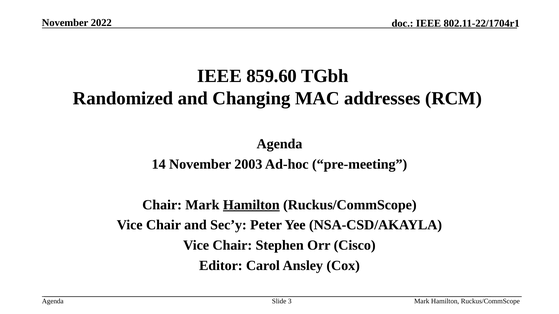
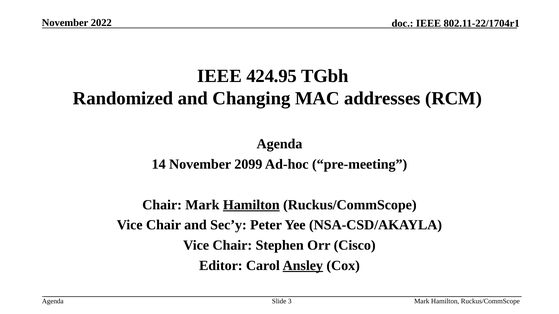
859.60: 859.60 -> 424.95
2003: 2003 -> 2099
Ansley underline: none -> present
